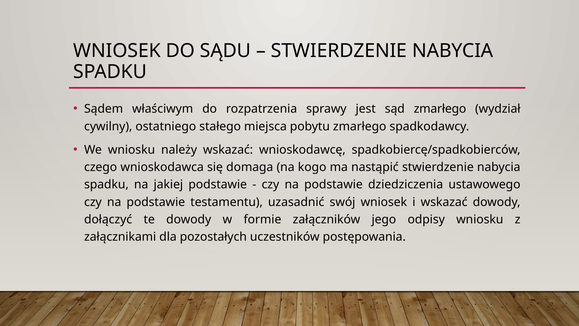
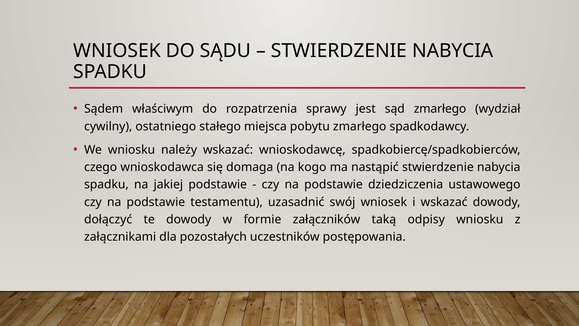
jego: jego -> taką
